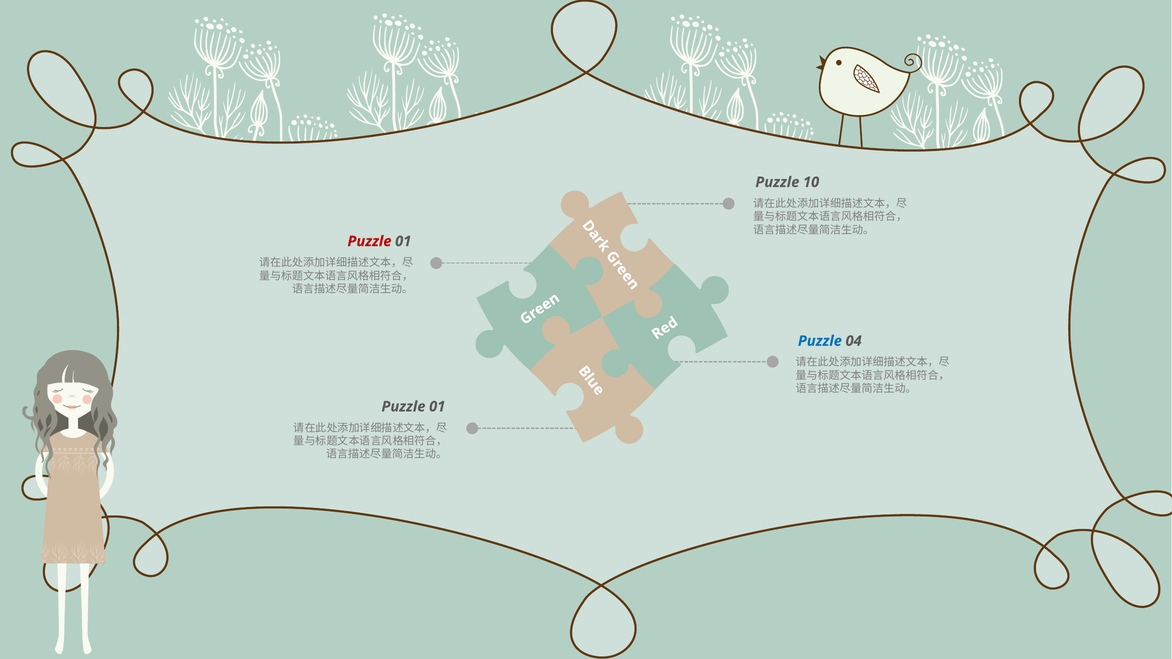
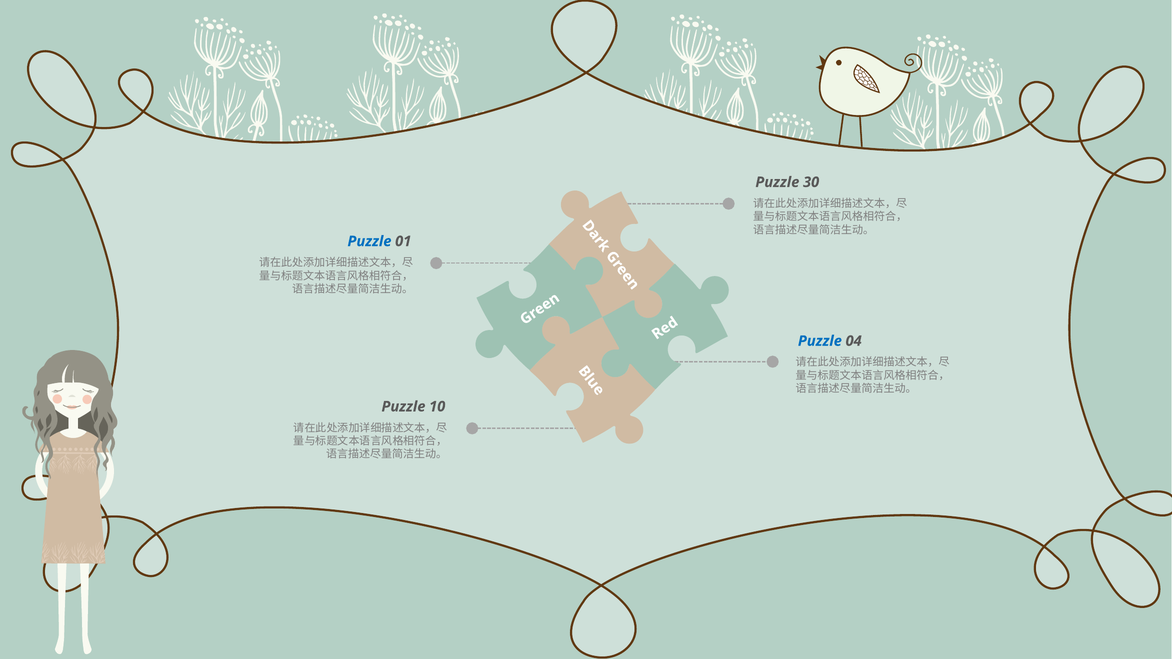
10: 10 -> 30
Puzzle at (369, 241) colour: red -> blue
01 at (437, 407): 01 -> 10
